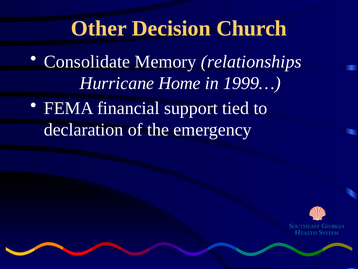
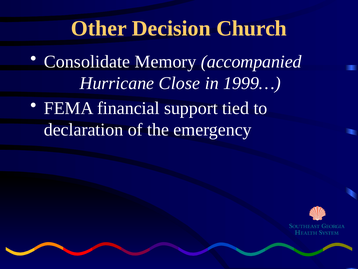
relationships: relationships -> accompanied
Home: Home -> Close
